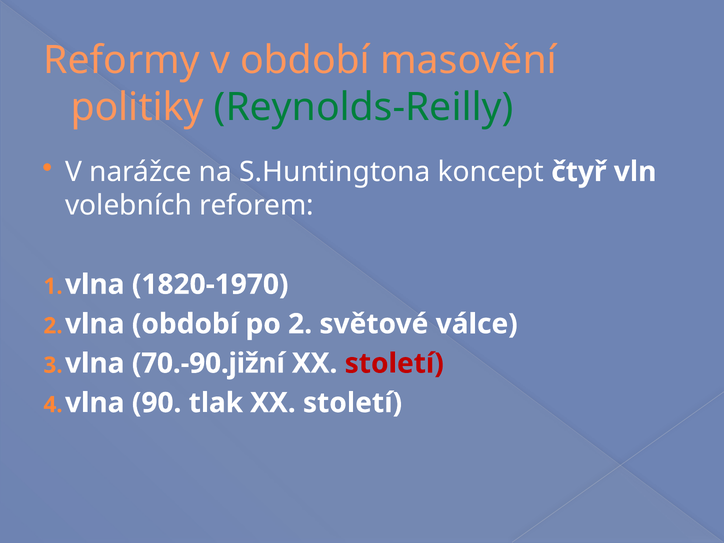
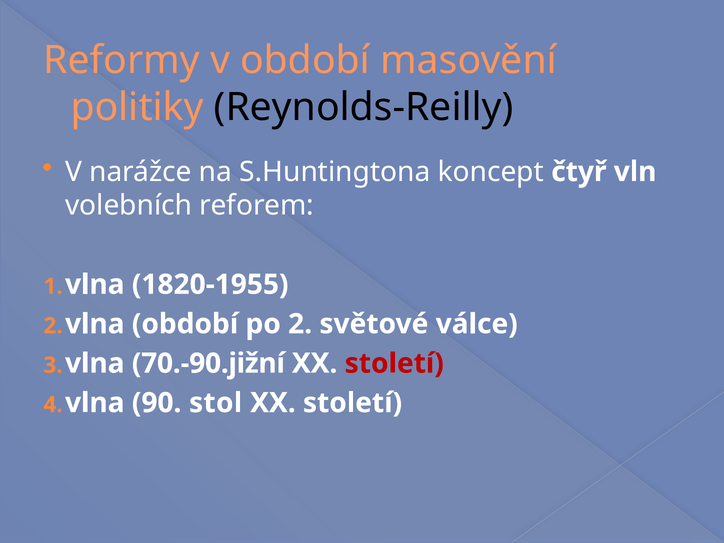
Reynolds-Reilly colour: green -> black
1820-1970: 1820-1970 -> 1820-1955
tlak: tlak -> stol
